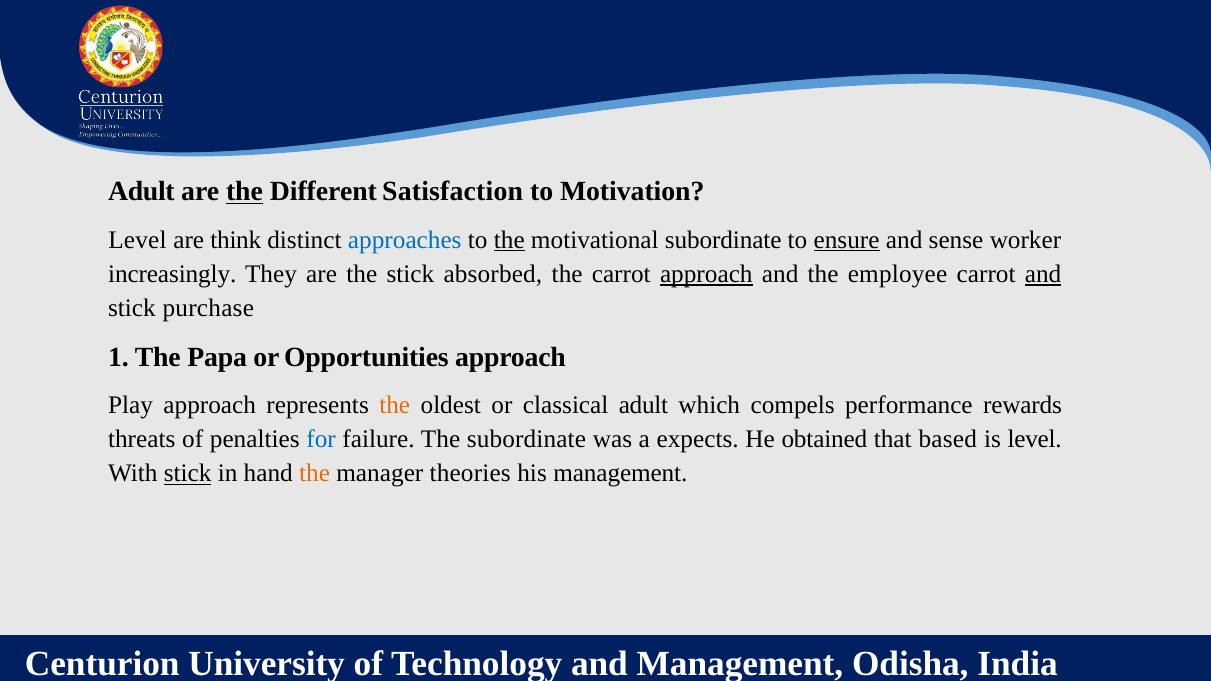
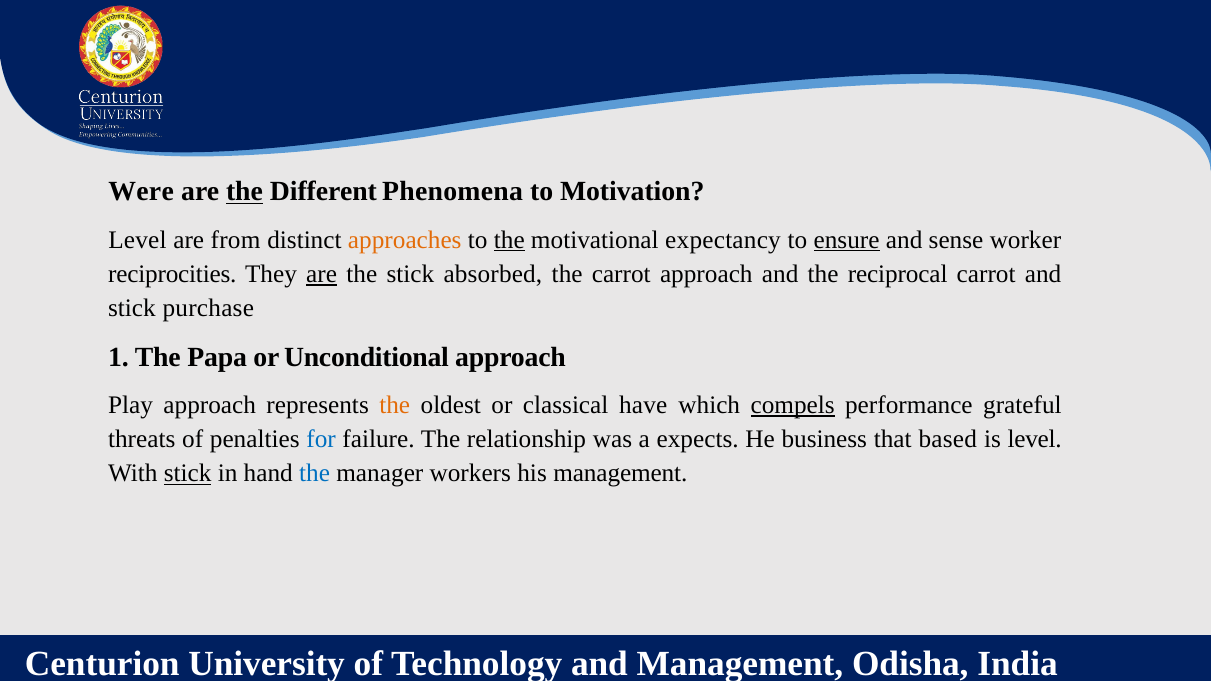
Adult at (141, 192): Adult -> Were
Satisfaction: Satisfaction -> Phenomena
think: think -> from
approaches colour: blue -> orange
motivational subordinate: subordinate -> expectancy
increasingly: increasingly -> reciprocities
are at (322, 274) underline: none -> present
approach at (706, 274) underline: present -> none
employee: employee -> reciprocal
and at (1043, 274) underline: present -> none
Opportunities: Opportunities -> Unconditional
classical adult: adult -> have
compels underline: none -> present
rewards: rewards -> grateful
The subordinate: subordinate -> relationship
obtained: obtained -> business
the at (315, 474) colour: orange -> blue
theories: theories -> workers
